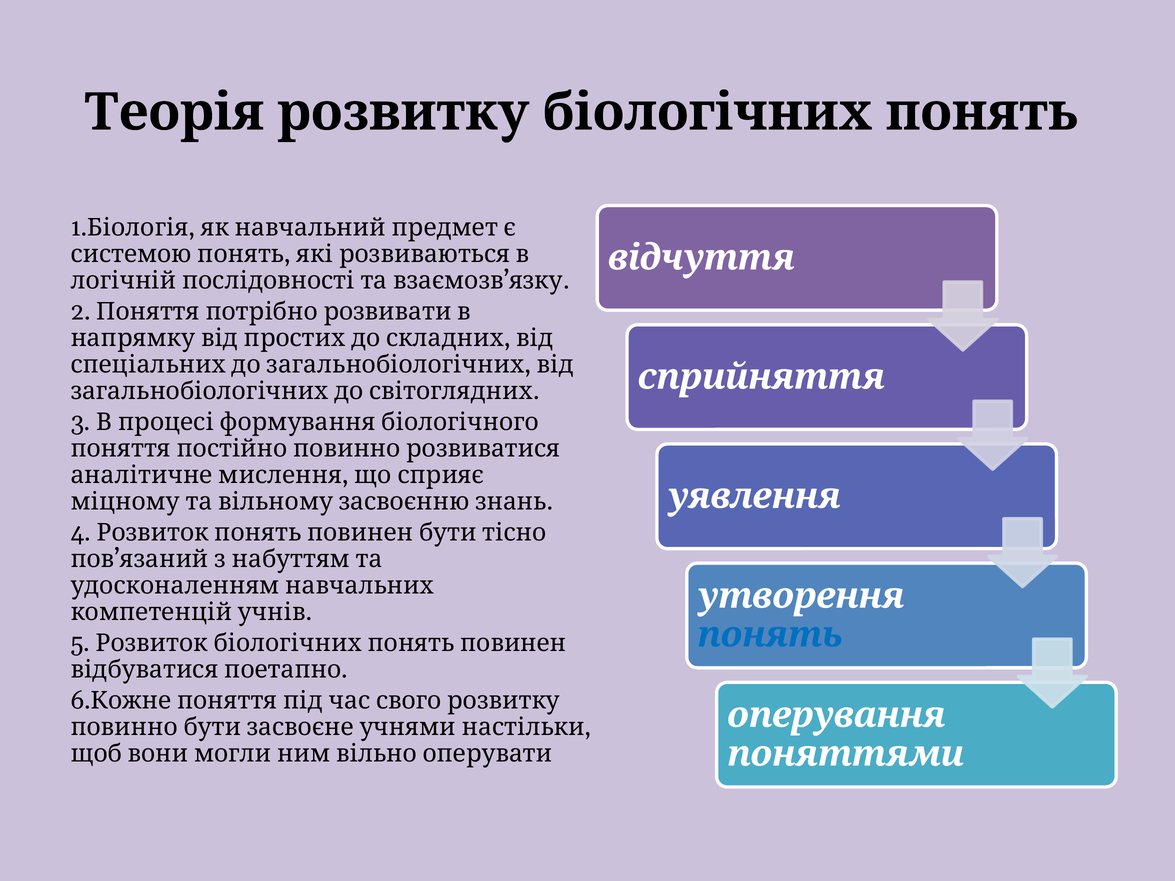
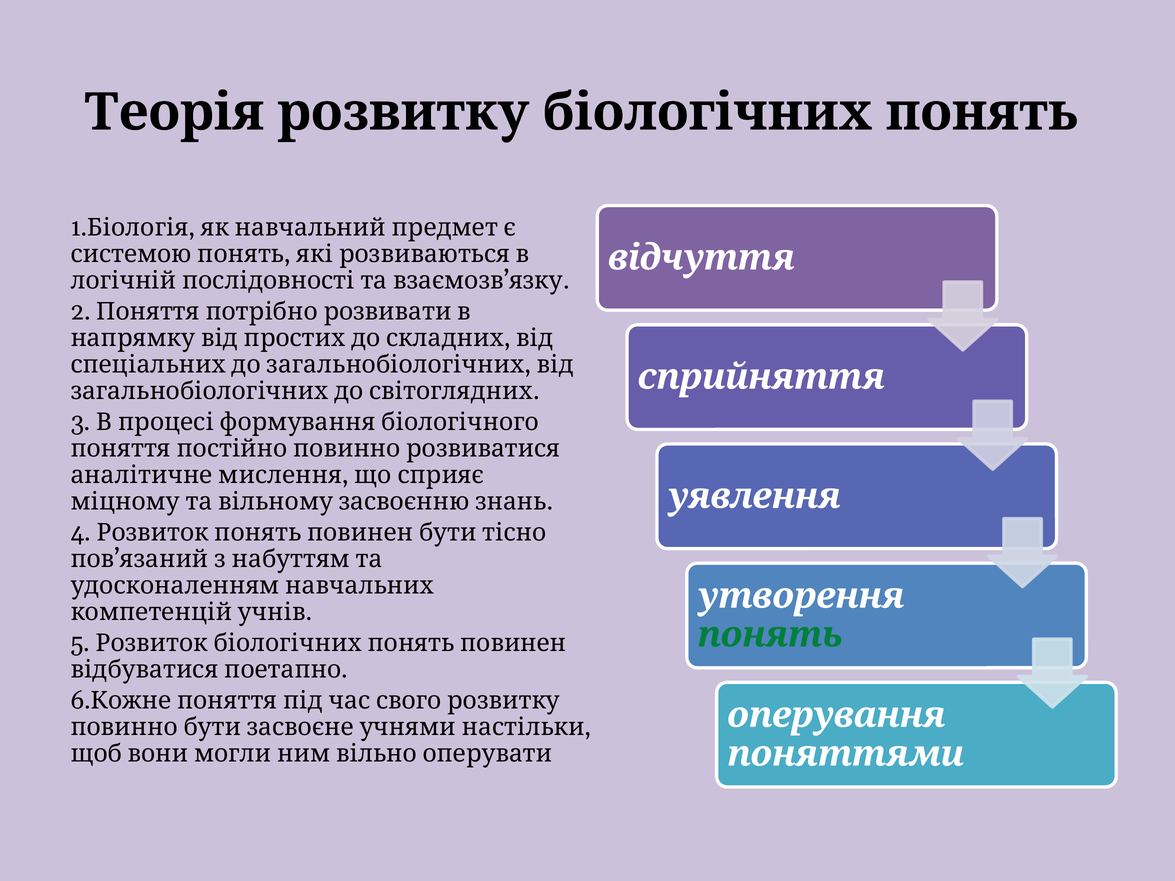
понять at (770, 635) colour: blue -> green
